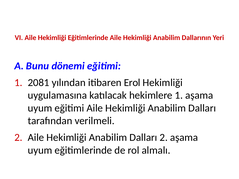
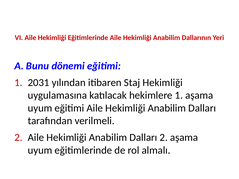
2081: 2081 -> 2031
Erol: Erol -> Staj
